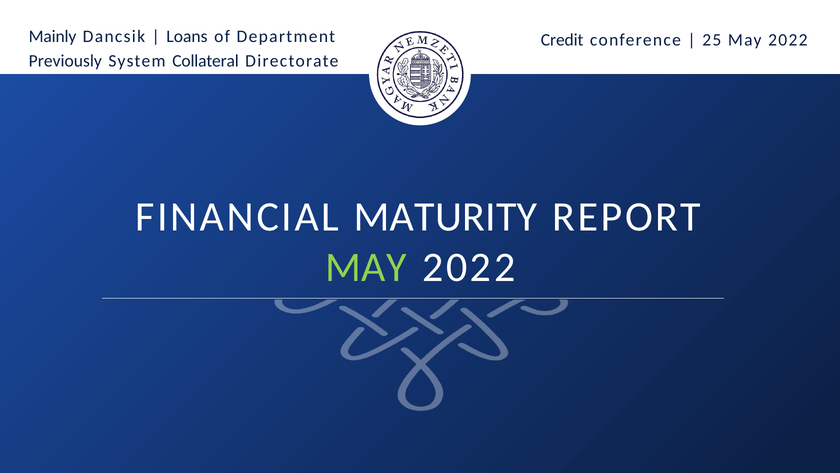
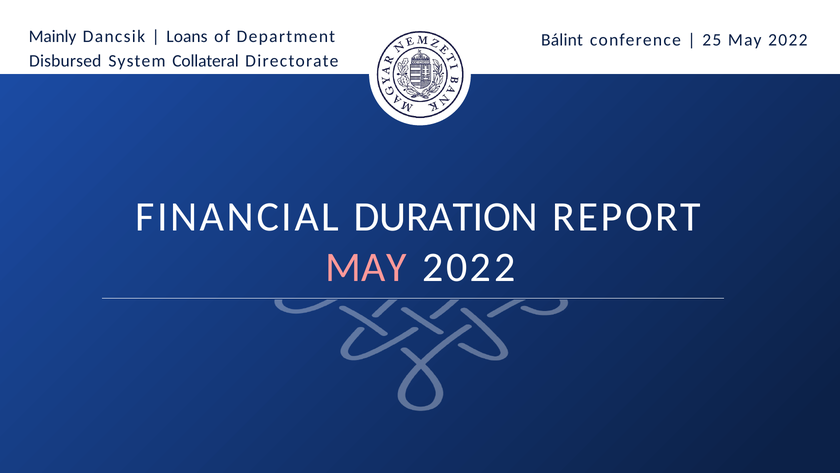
Credit: Credit -> Bálint
Previously: Previously -> Disbursed
MATURITY: MATURITY -> DURATION
MAY at (366, 267) colour: light green -> pink
